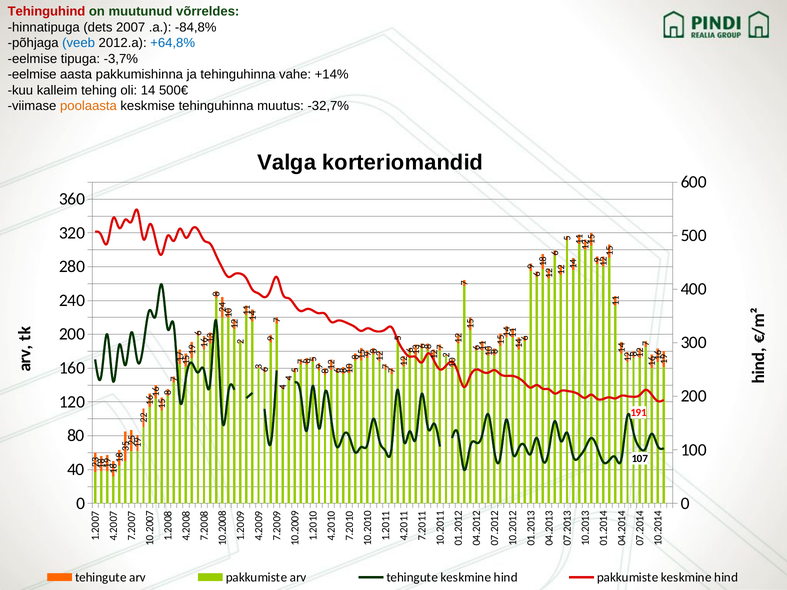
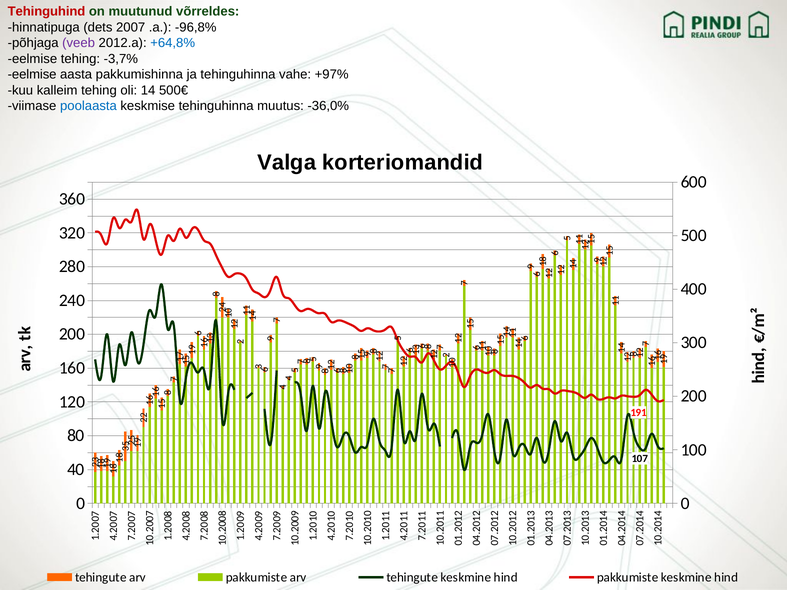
-84,8%: -84,8% -> -96,8%
veeb colour: blue -> purple
eelmise tipuga: tipuga -> tehing
+14%: +14% -> +97%
poolaasta colour: orange -> blue
-32,7%: -32,7% -> -36,0%
